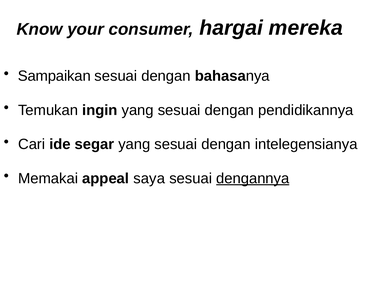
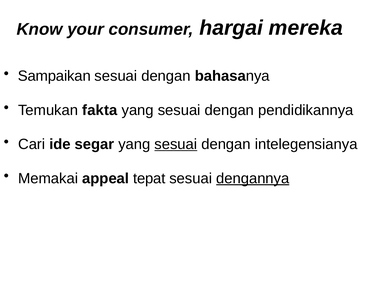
ingin: ingin -> fakta
sesuai at (176, 144) underline: none -> present
saya: saya -> tepat
